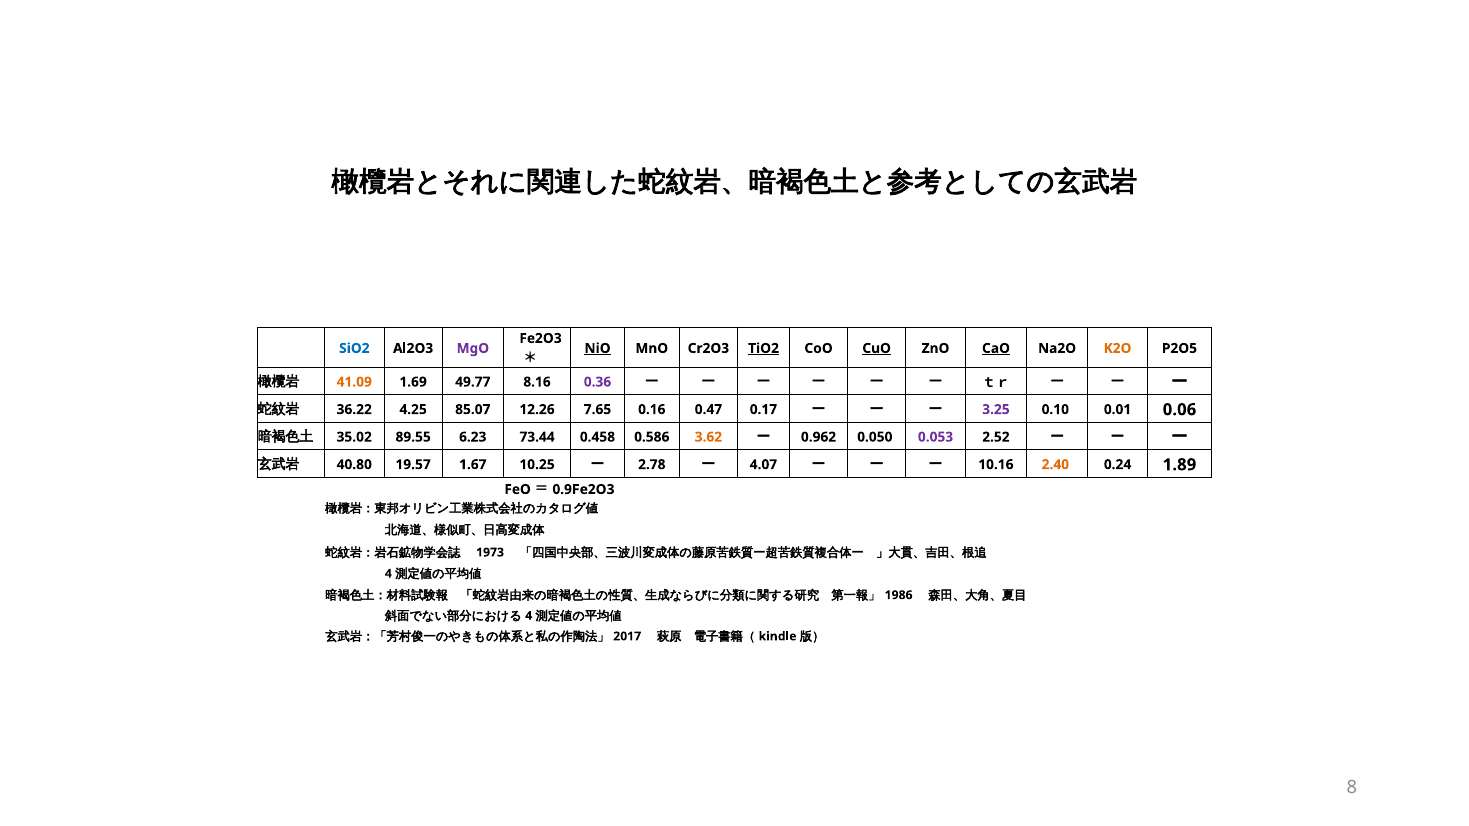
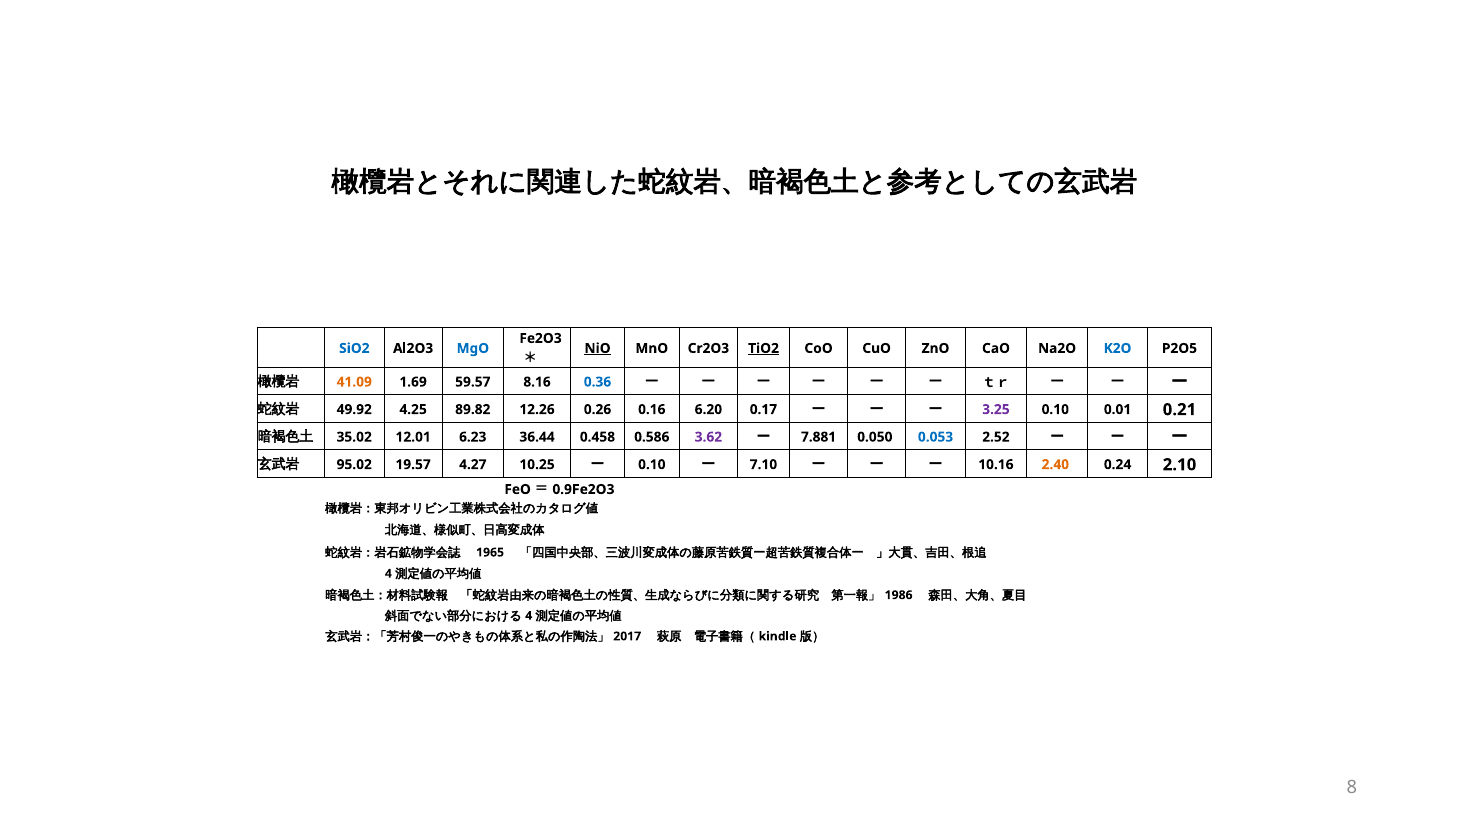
MgO colour: purple -> blue
CuO underline: present -> none
CaO underline: present -> none
K2O colour: orange -> blue
49.77: 49.77 -> 59.57
0.36 colour: purple -> blue
36.22: 36.22 -> 49.92
85.07: 85.07 -> 89.82
7.65: 7.65 -> 0.26
0.47: 0.47 -> 6.20
0.06: 0.06 -> 0.21
89.55: 89.55 -> 12.01
73.44: 73.44 -> 36.44
3.62 colour: orange -> purple
0.962: 0.962 -> 7.881
0.053 colour: purple -> blue
40.80: 40.80 -> 95.02
1.67: 1.67 -> 4.27
2.78 at (652, 465): 2.78 -> 0.10
4.07: 4.07 -> 7.10
1.89: 1.89 -> 2.10
1973: 1973 -> 1965
